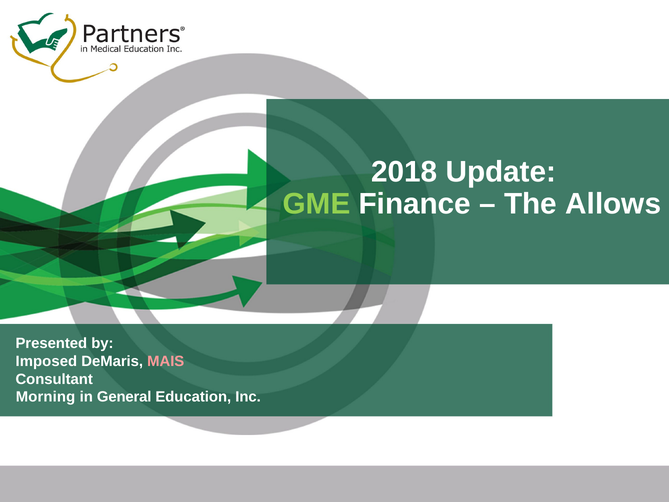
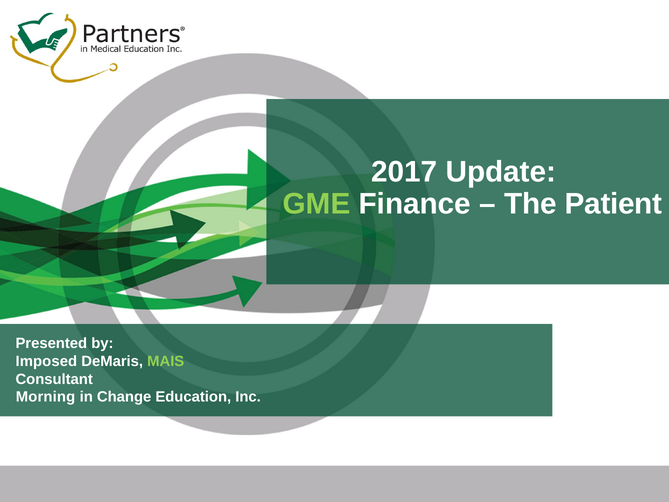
2018: 2018 -> 2017
Allows: Allows -> Patient
MAIS colour: pink -> light green
General: General -> Change
